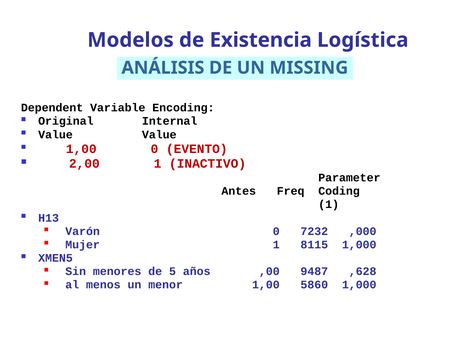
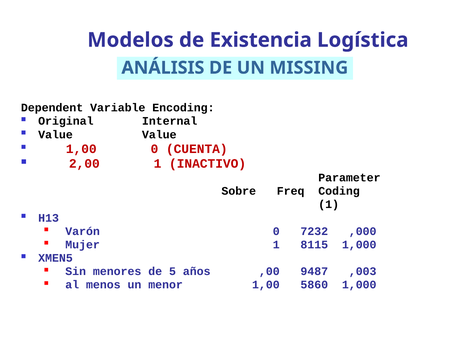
EVENTO: EVENTO -> CUENTA
Antes: Antes -> Sobre
,628: ,628 -> ,003
